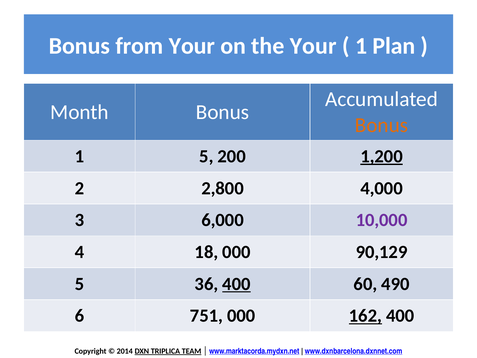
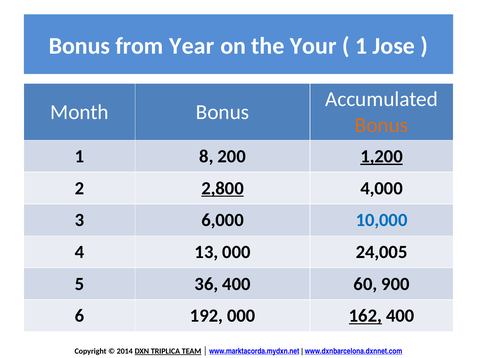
from Your: Your -> Year
Plan: Plan -> Jose
1 5: 5 -> 8
2,800 underline: none -> present
10,000 colour: purple -> blue
18: 18 -> 13
90,129: 90,129 -> 24,005
400 at (236, 284) underline: present -> none
490: 490 -> 900
751: 751 -> 192
